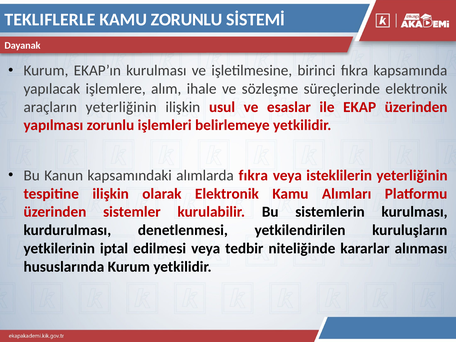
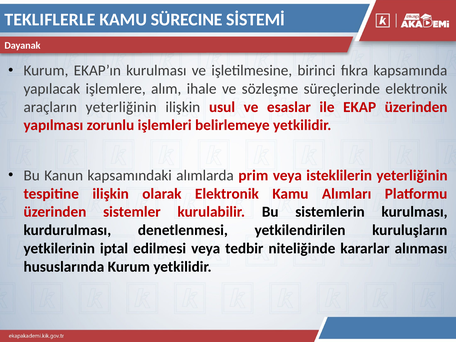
KAMU ZORUNLU: ZORUNLU -> SÜRECINE
alımlarda fıkra: fıkra -> prim
